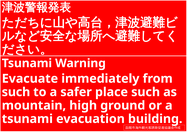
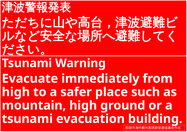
such at (16, 92): such -> high
